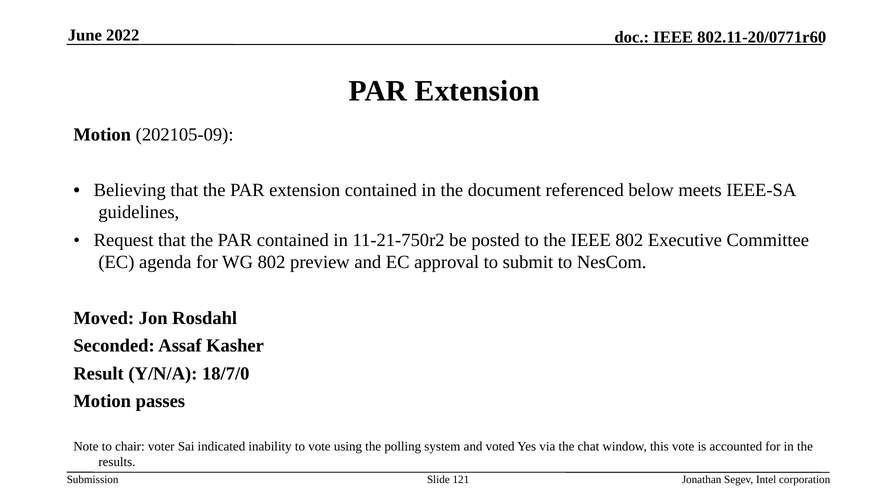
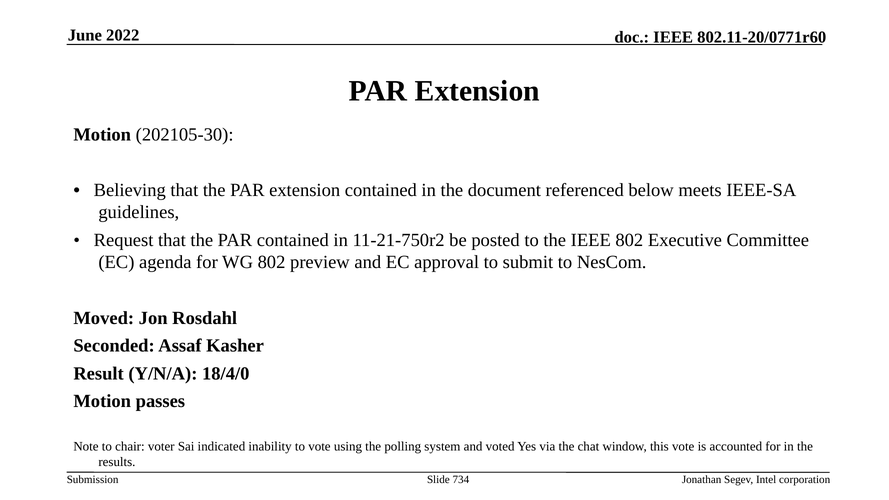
202105-09: 202105-09 -> 202105-30
18/7/0: 18/7/0 -> 18/4/0
121: 121 -> 734
